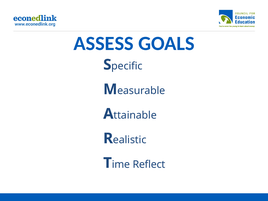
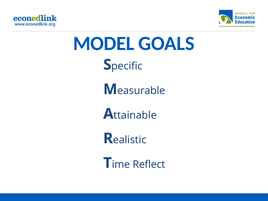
ASSESS: ASSESS -> MODEL
